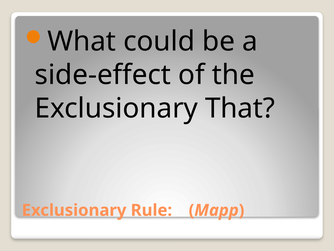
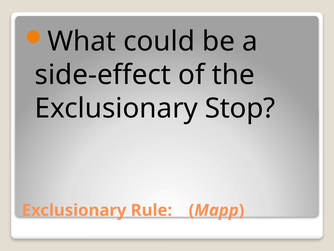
That: That -> Stop
